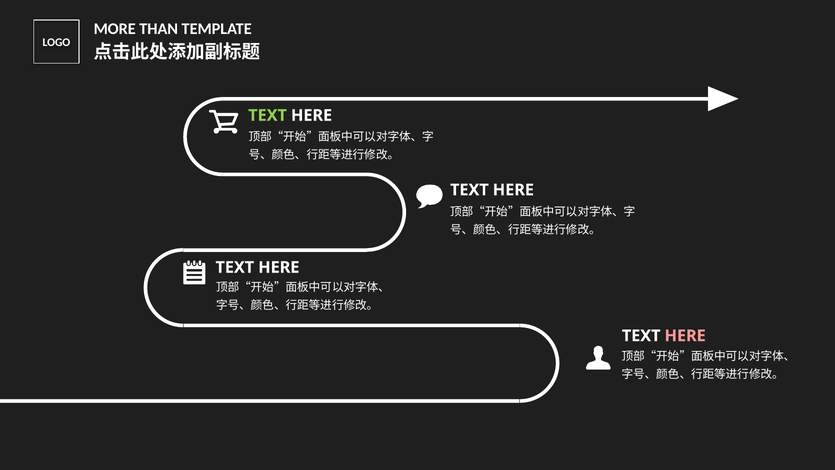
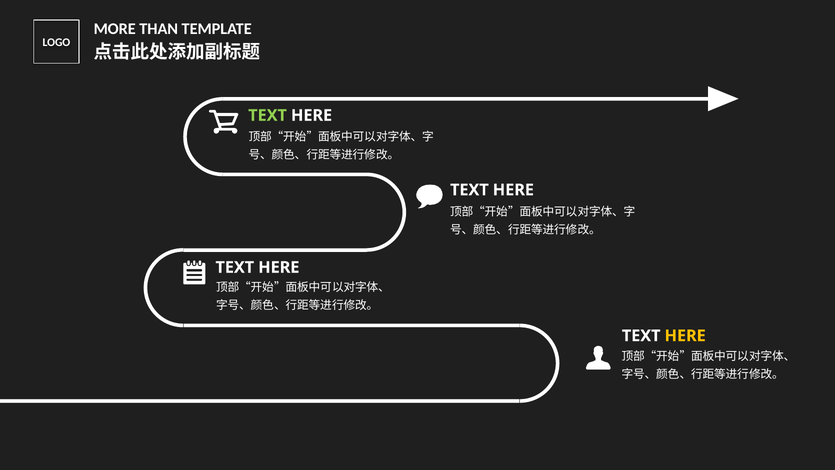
HERE at (685, 336) colour: pink -> yellow
